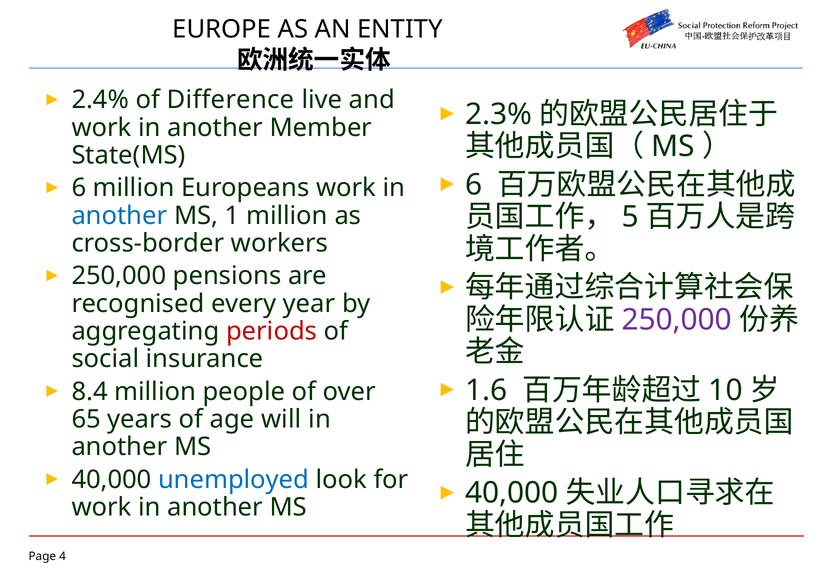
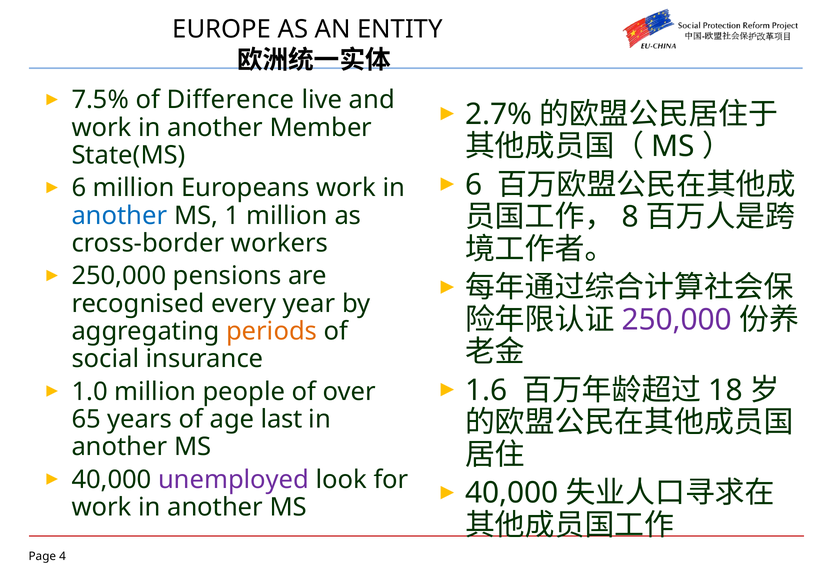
2.4%: 2.4% -> 7.5%
2.3%: 2.3% -> 2.7%
5: 5 -> 8
periods colour: red -> orange
10: 10 -> 18
8.4: 8.4 -> 1.0
will: will -> last
unemployed colour: blue -> purple
